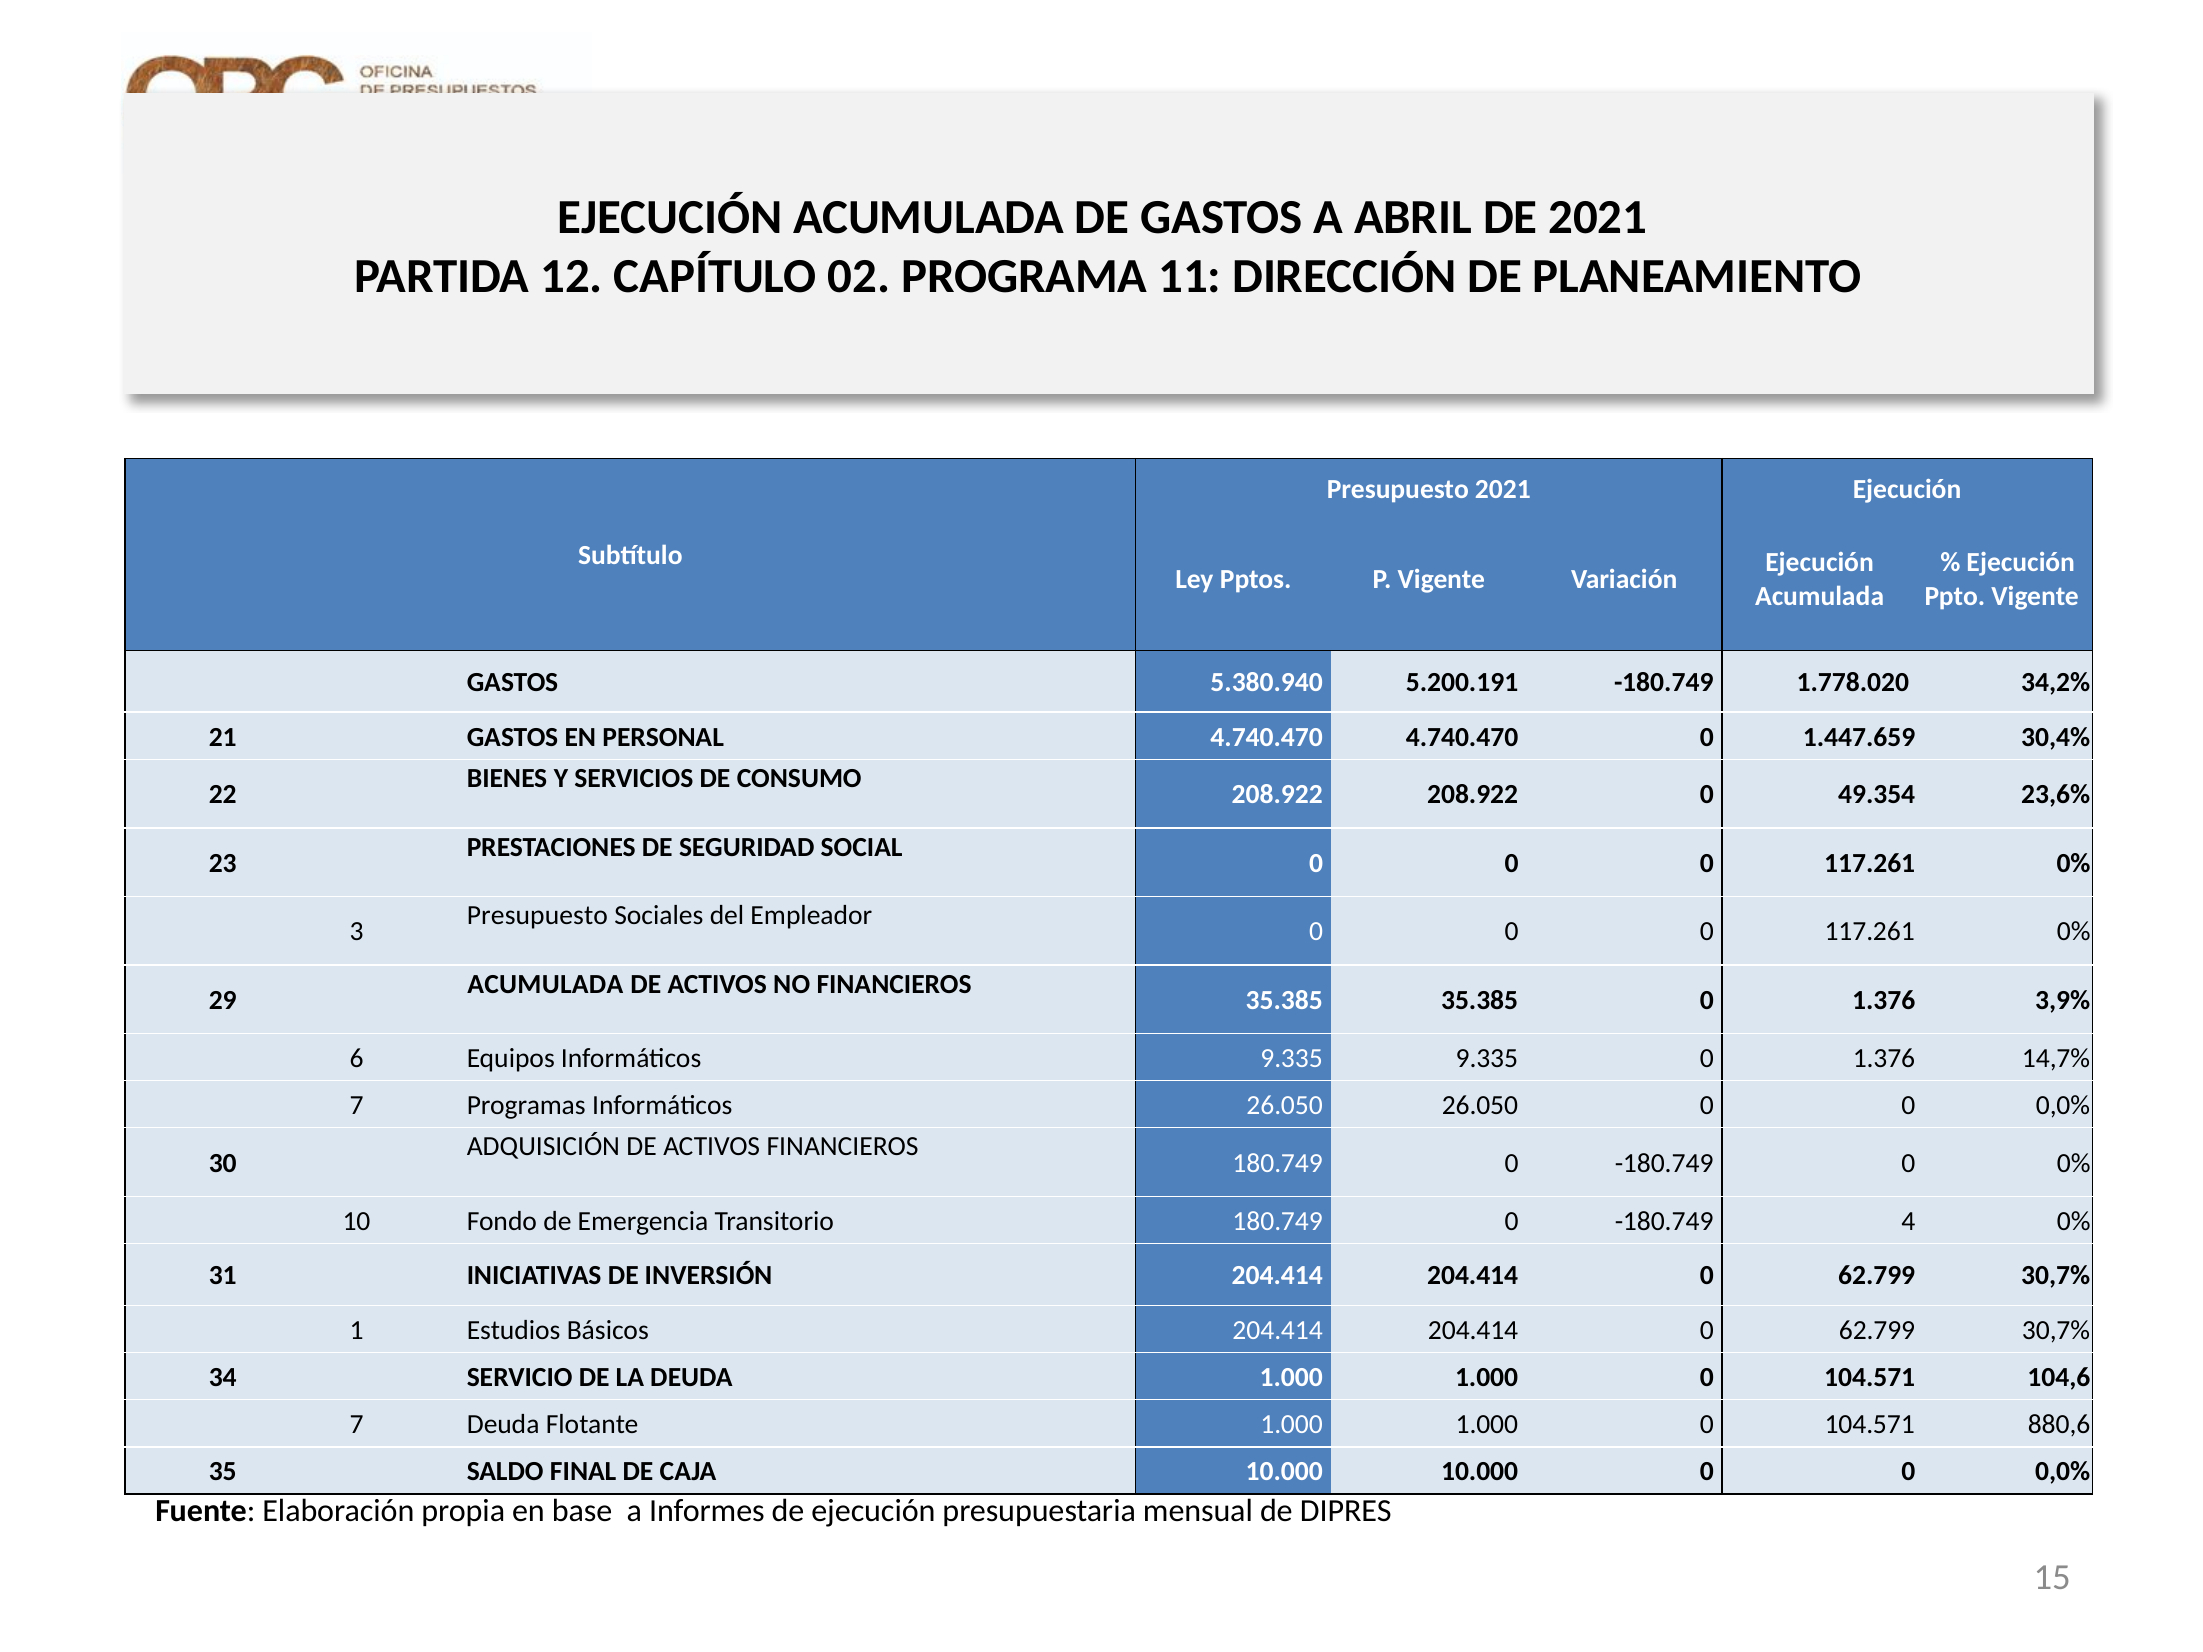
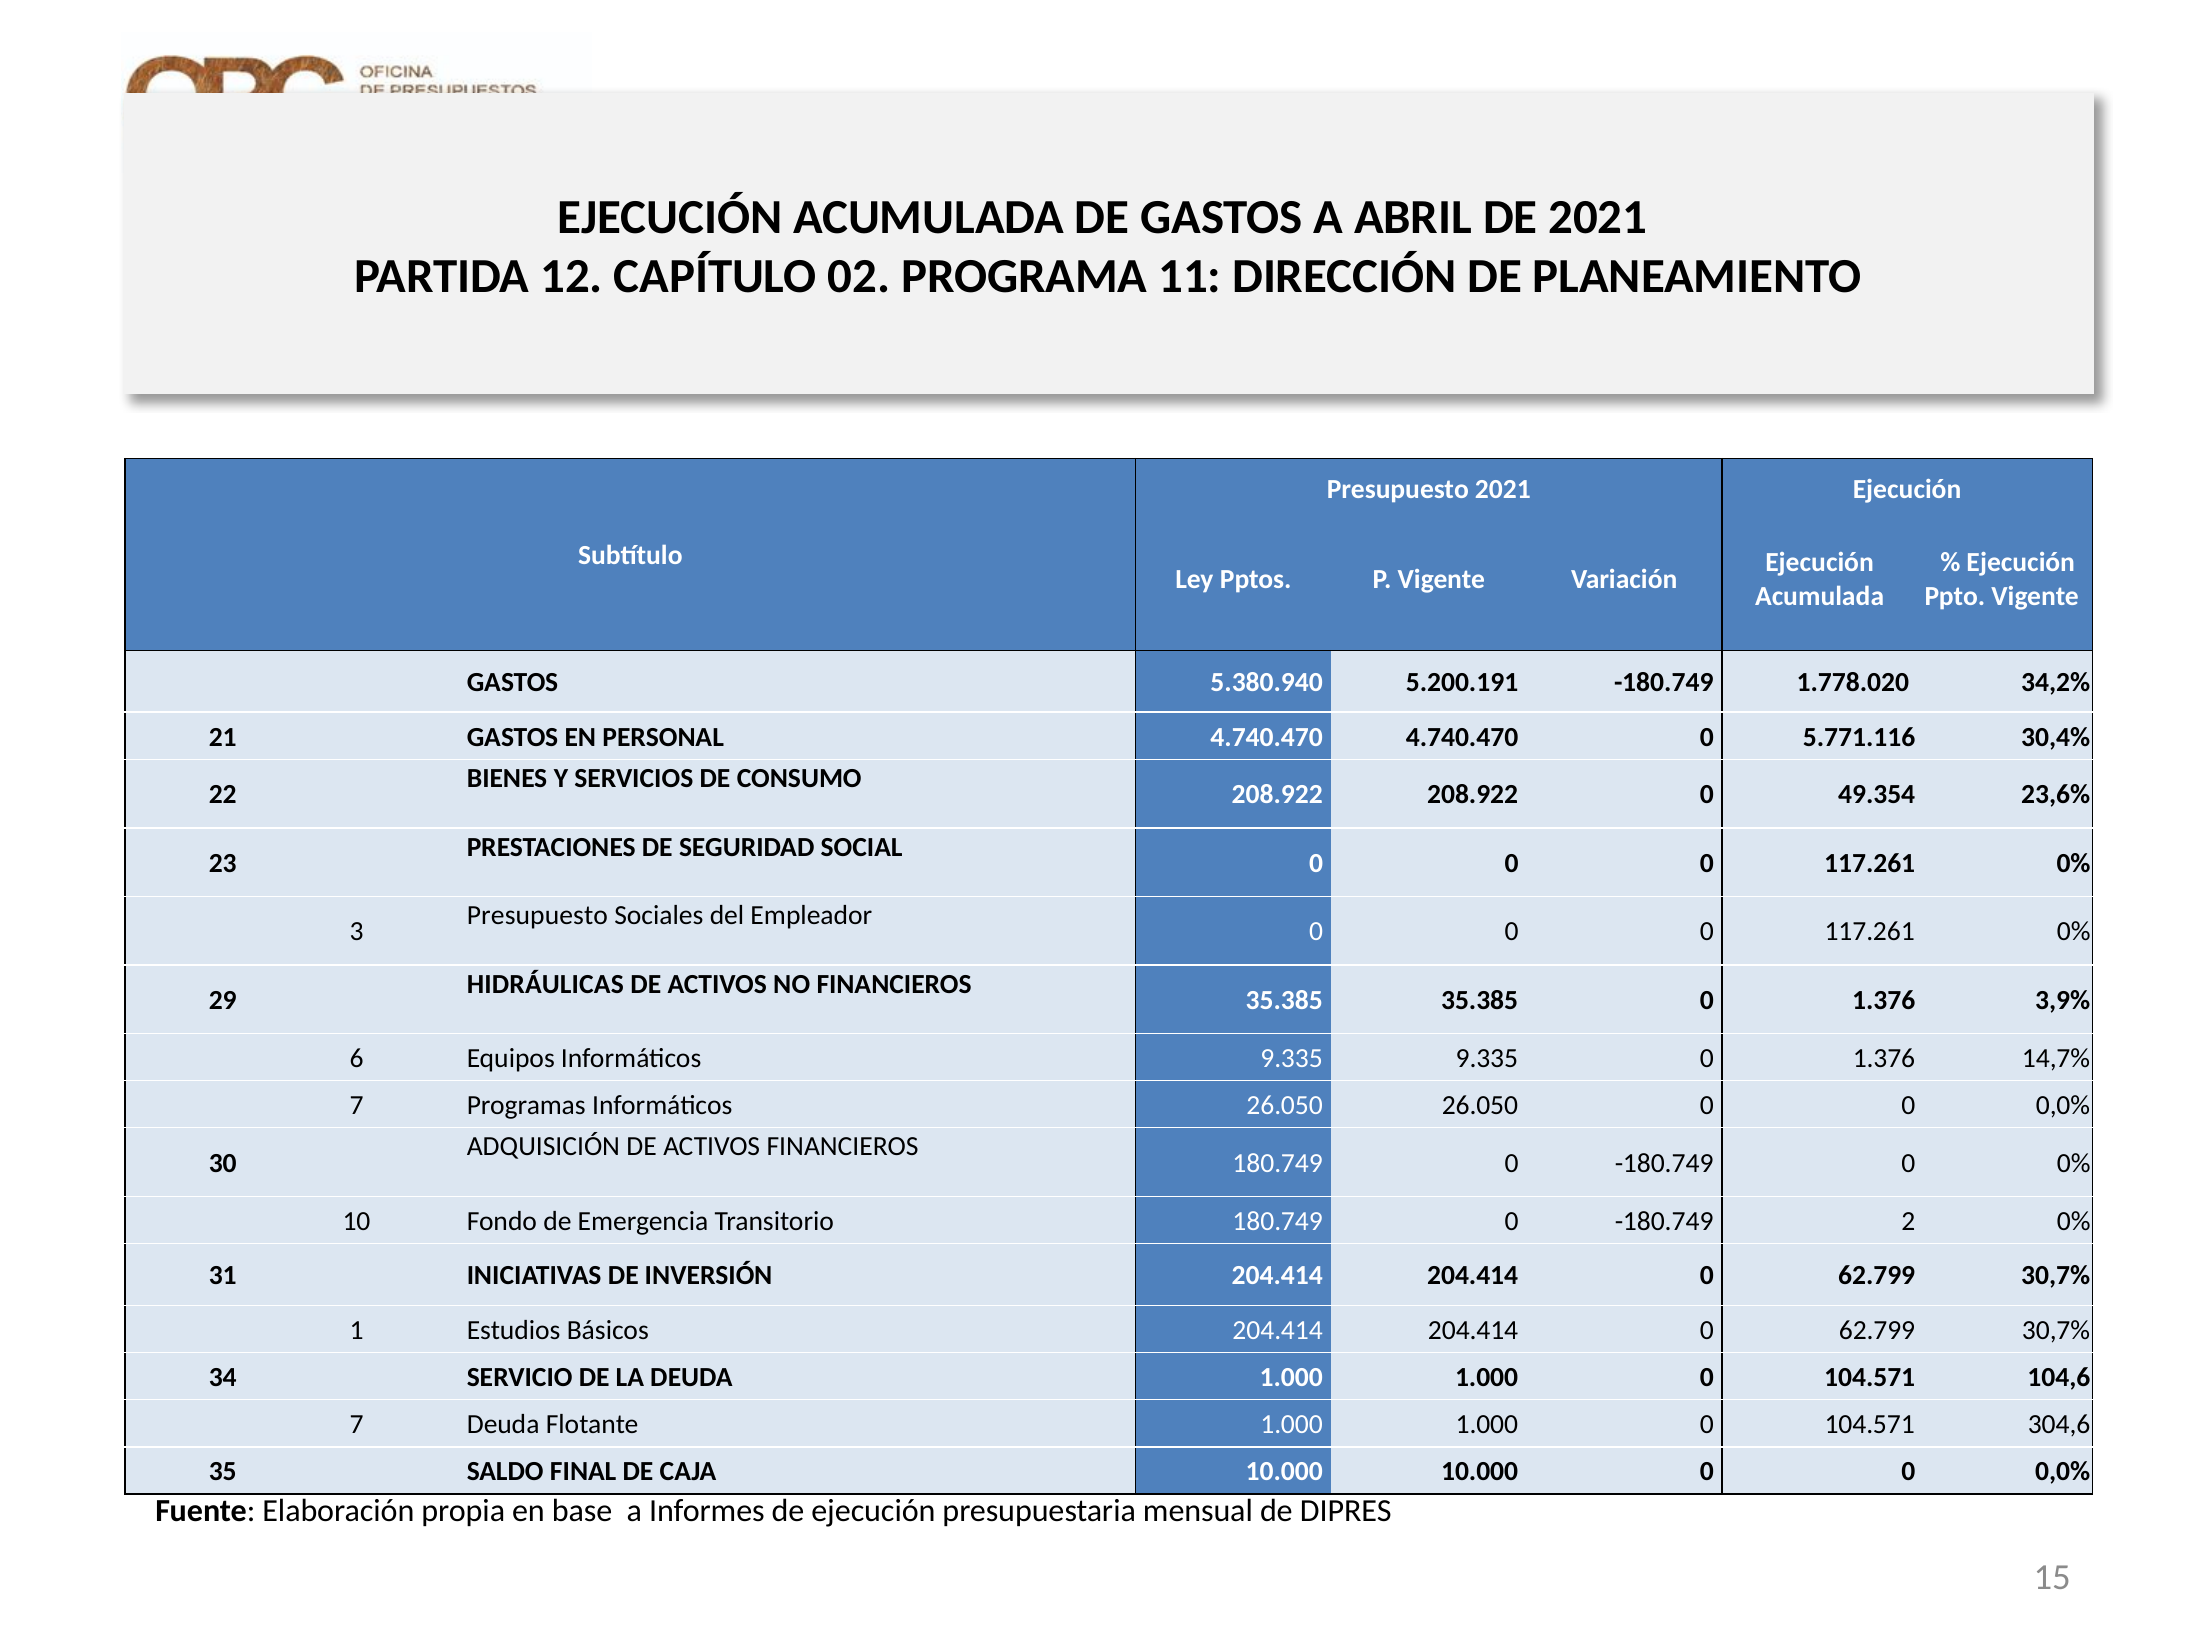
1.447.659: 1.447.659 -> 5.771.116
ACUMULADA at (545, 984): ACUMULADA -> HIDRÁULICAS
4: 4 -> 2
880,6: 880,6 -> 304,6
